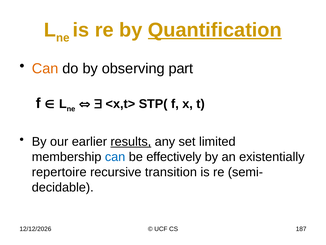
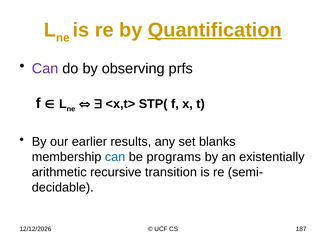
Can at (45, 68) colour: orange -> purple
part: part -> prfs
results underline: present -> none
limited: limited -> blanks
effectively: effectively -> programs
repertoire: repertoire -> arithmetic
